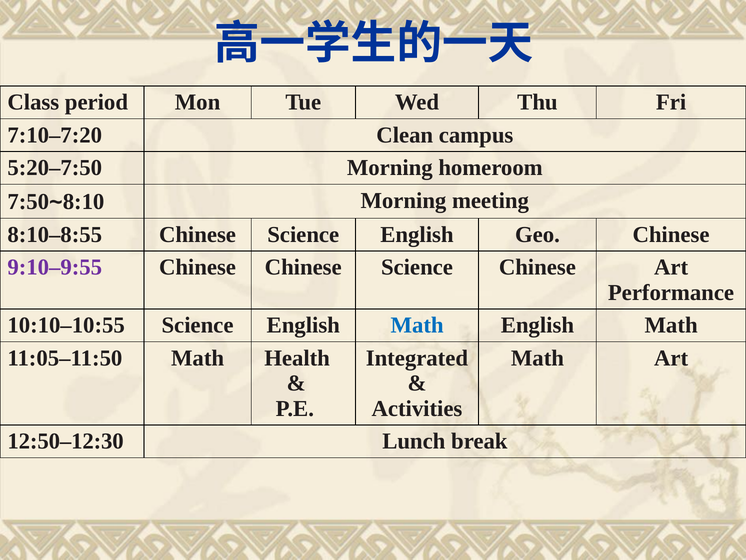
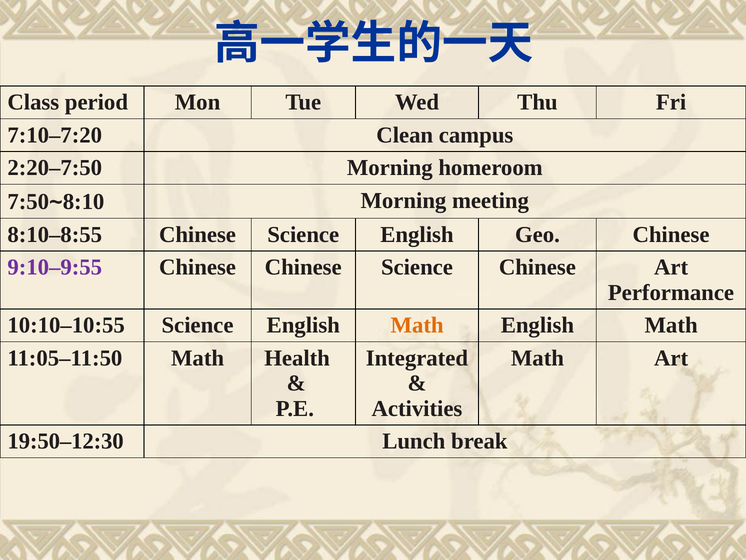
5:20–7:50: 5:20–7:50 -> 2:20–7:50
Math at (417, 325) colour: blue -> orange
12:50–12:30: 12:50–12:30 -> 19:50–12:30
